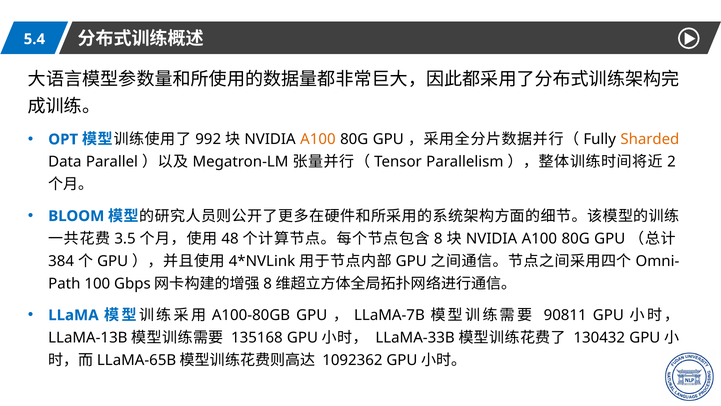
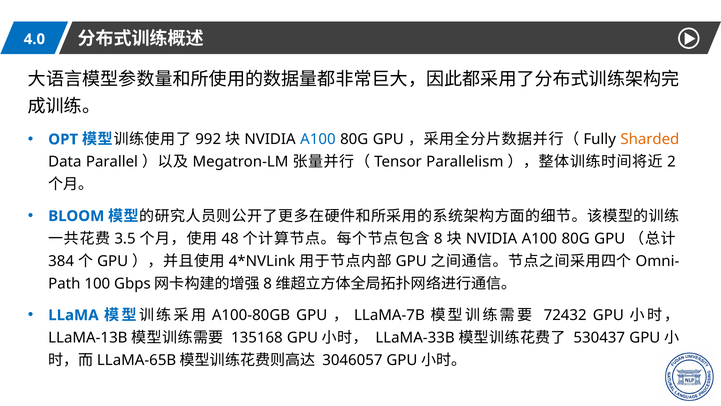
5.4: 5.4 -> 4.0
A100 at (318, 139) colour: orange -> blue
90811: 90811 -> 72432
130432: 130432 -> 530437
1092362: 1092362 -> 3046057
